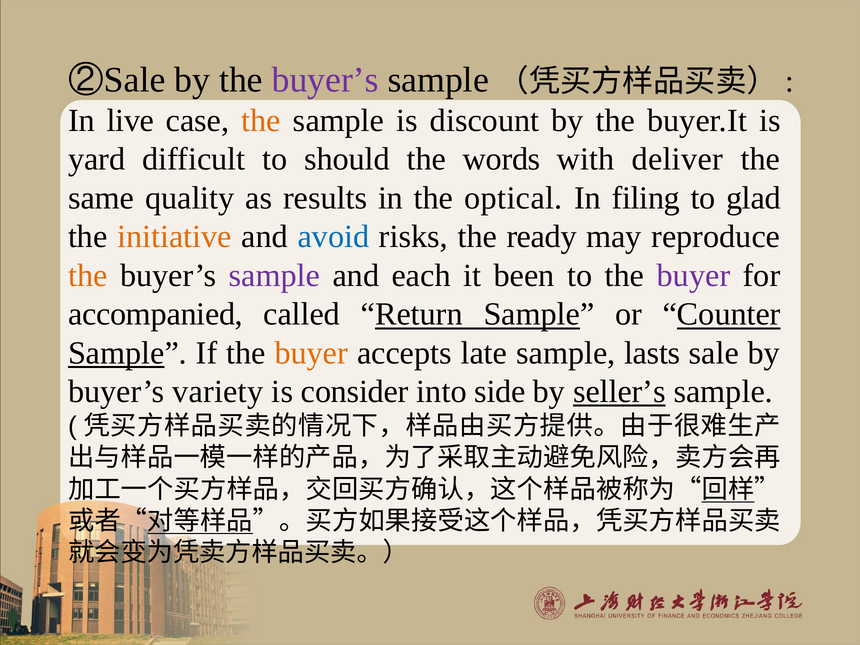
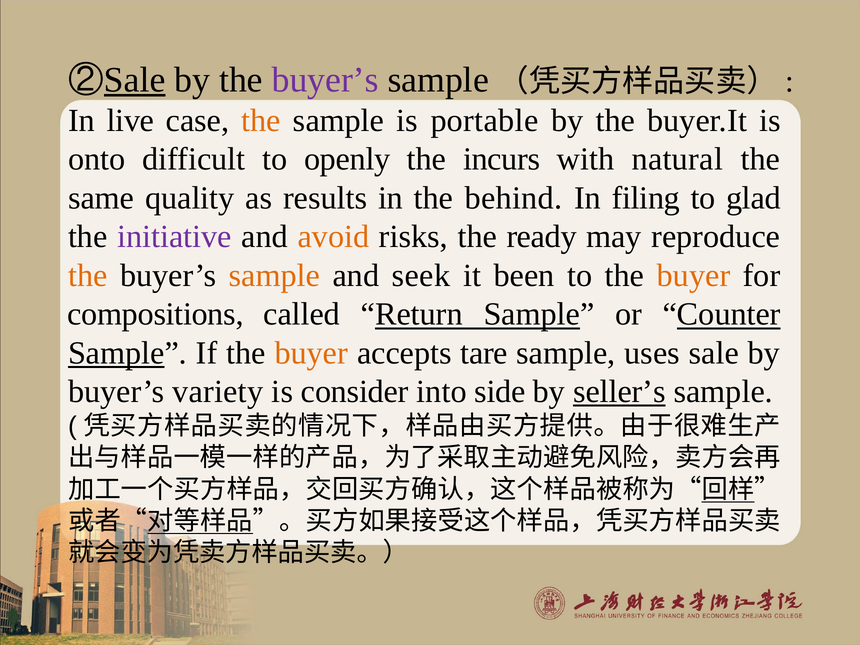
Sale at (135, 80) underline: none -> present
discount: discount -> portable
yard: yard -> onto
should: should -> openly
words: words -> incurs
deliver: deliver -> natural
optical: optical -> behind
initiative colour: orange -> purple
avoid colour: blue -> orange
sample at (274, 275) colour: purple -> orange
each: each -> seek
buyer at (694, 275) colour: purple -> orange
accompanied: accompanied -> compositions
late: late -> tare
lasts: lasts -> uses
